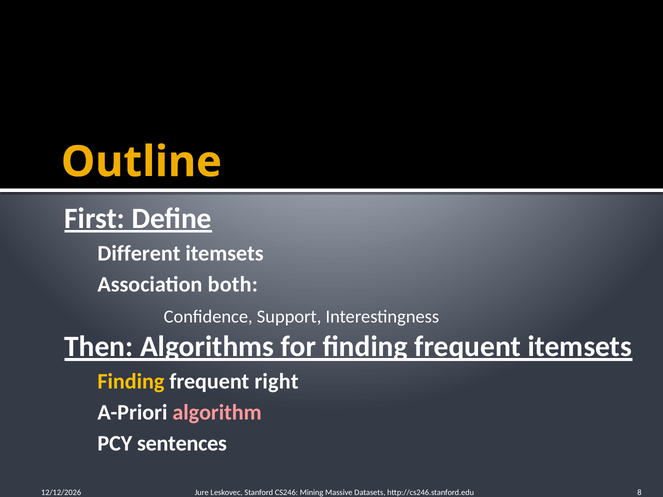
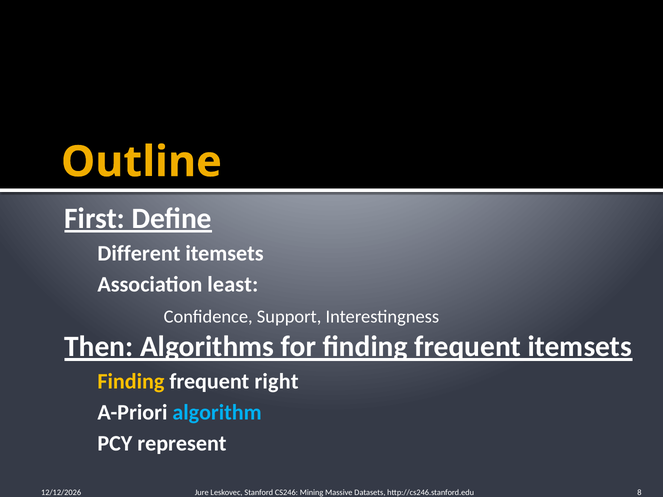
both: both -> least
algorithm colour: pink -> light blue
sentences: sentences -> represent
